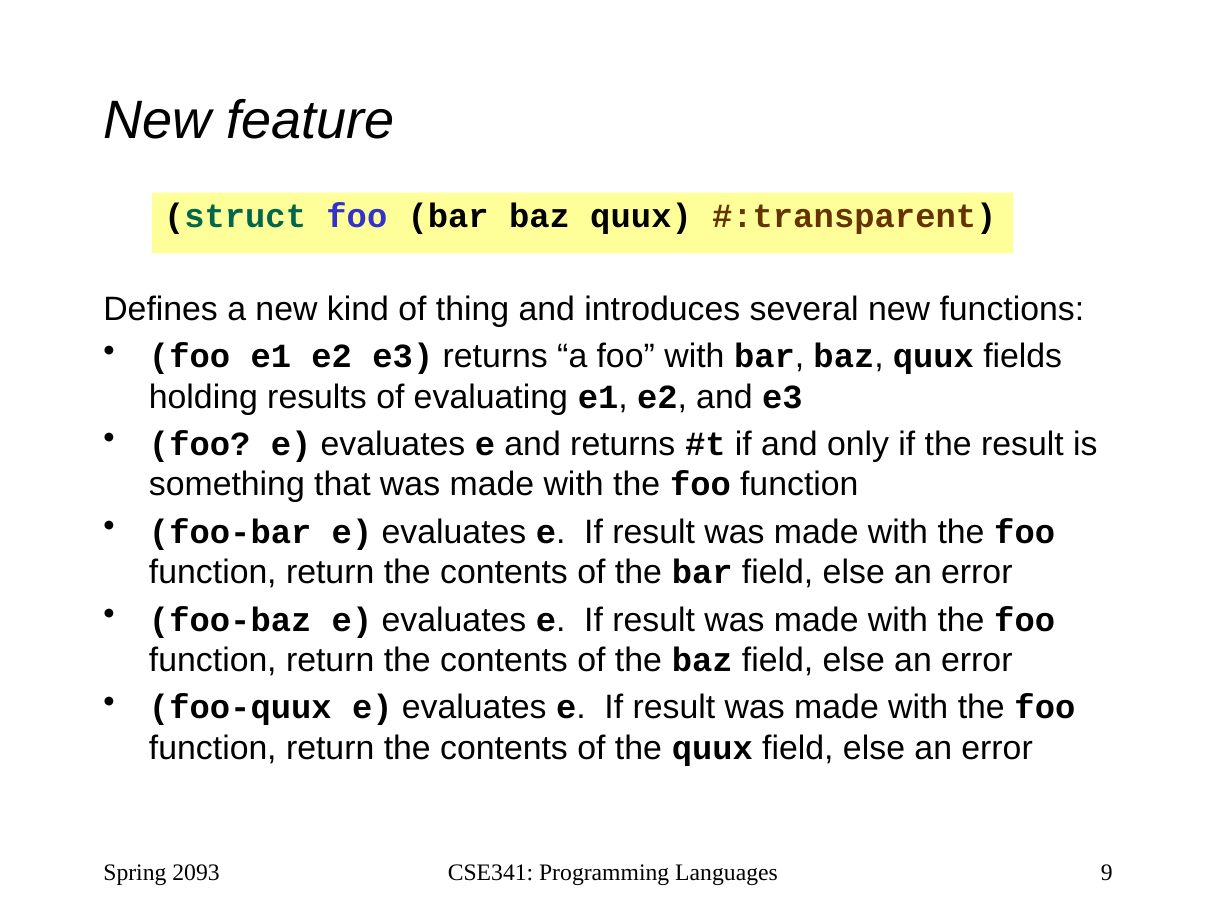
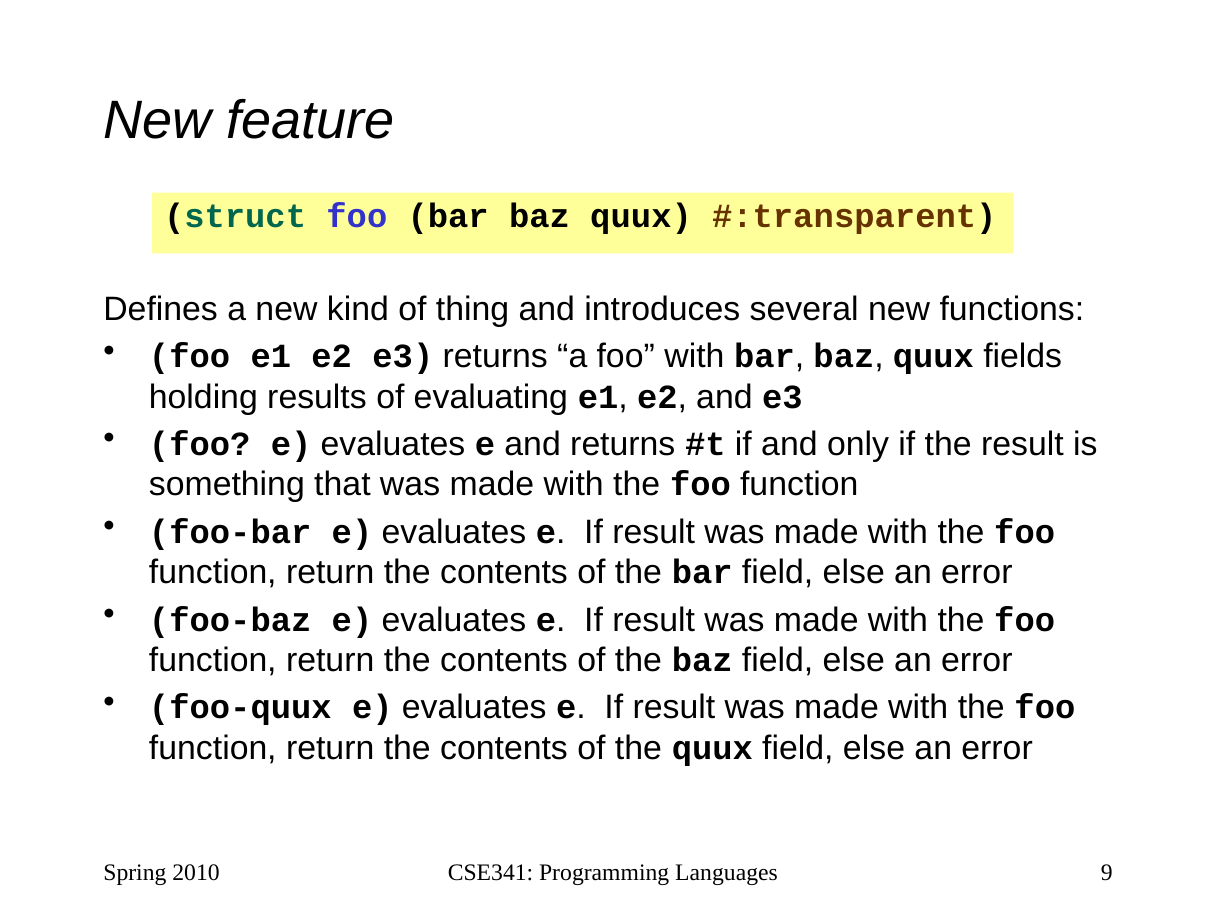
2093: 2093 -> 2010
